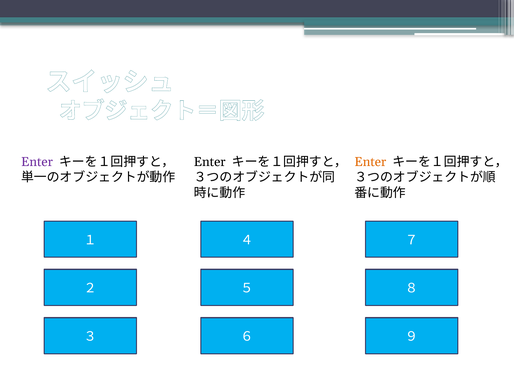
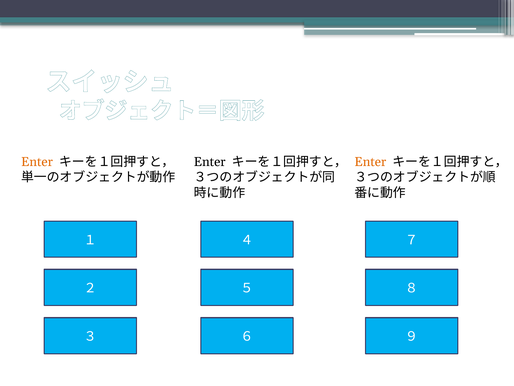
Enter at (37, 162) colour: purple -> orange
